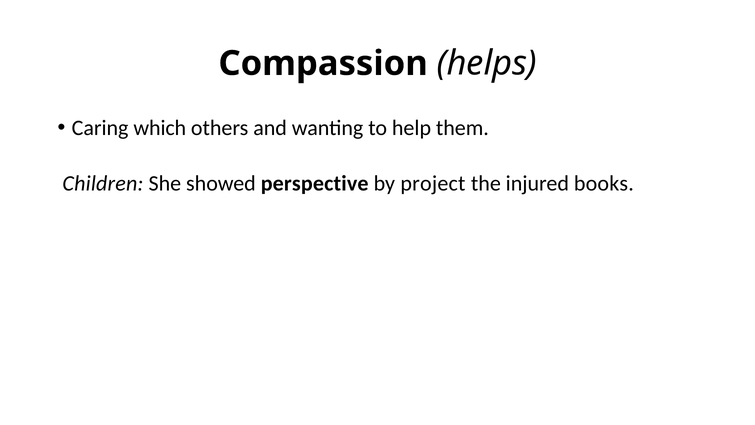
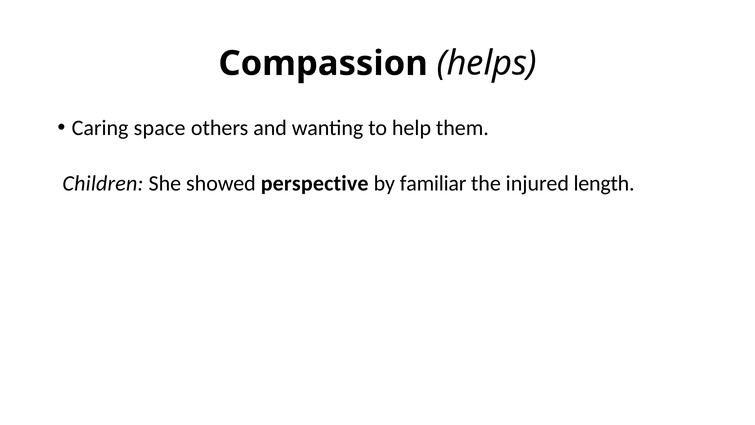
which: which -> space
project: project -> familiar
books: books -> length
